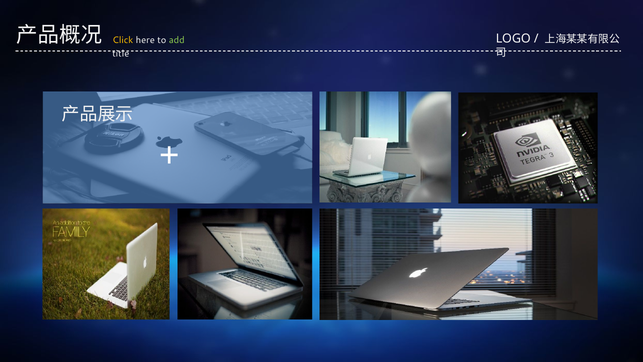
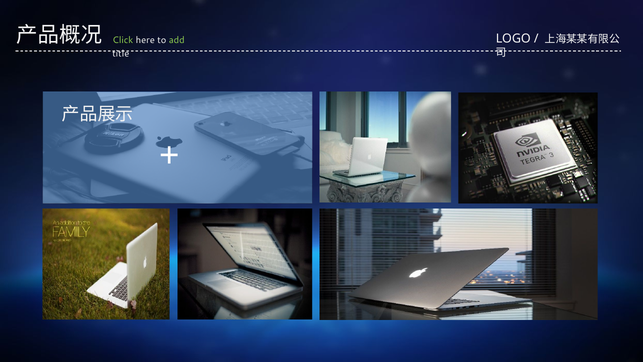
Click colour: yellow -> light green
